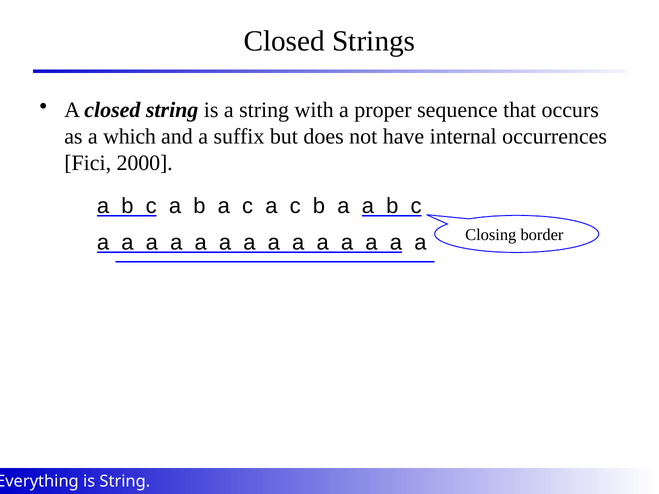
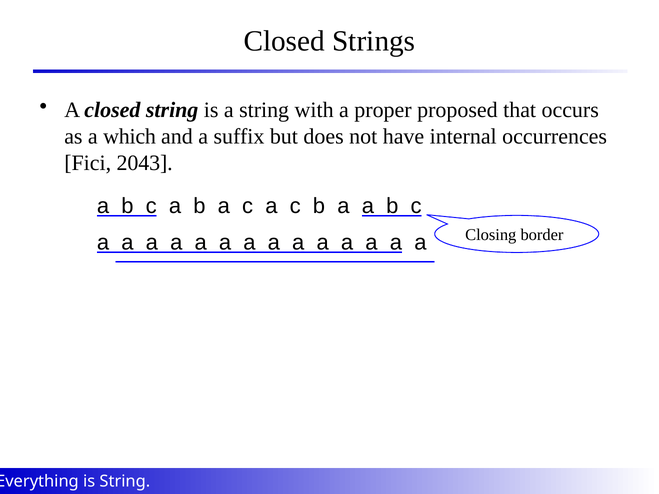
sequence: sequence -> proposed
2000: 2000 -> 2043
